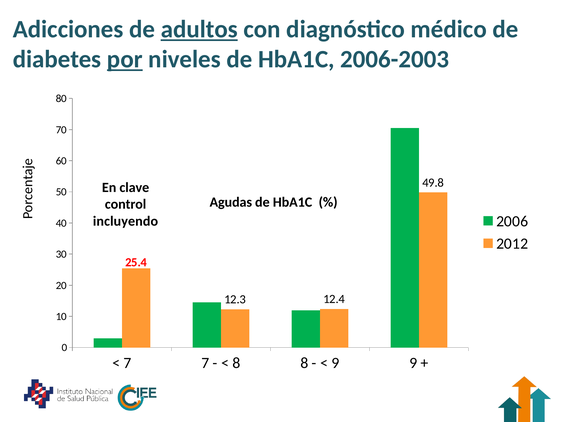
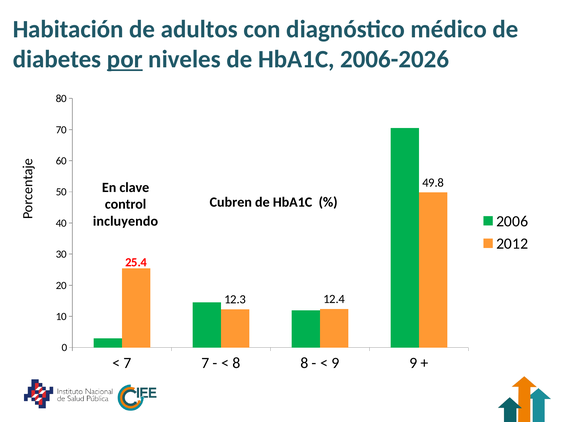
Adicciones: Adicciones -> Habitación
adultos underline: present -> none
2006-2003: 2006-2003 -> 2006-2026
Agudas: Agudas -> Cubren
